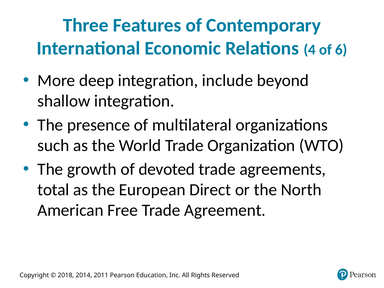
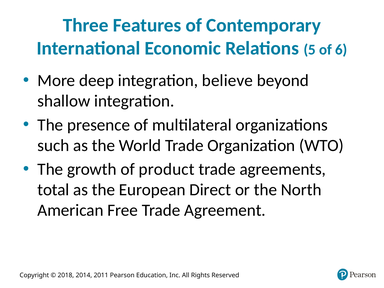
4: 4 -> 5
include: include -> believe
devoted: devoted -> product
